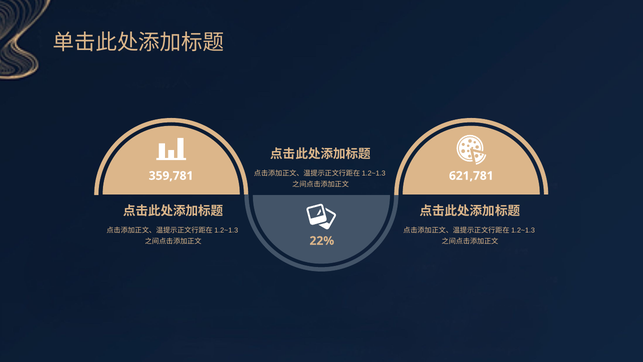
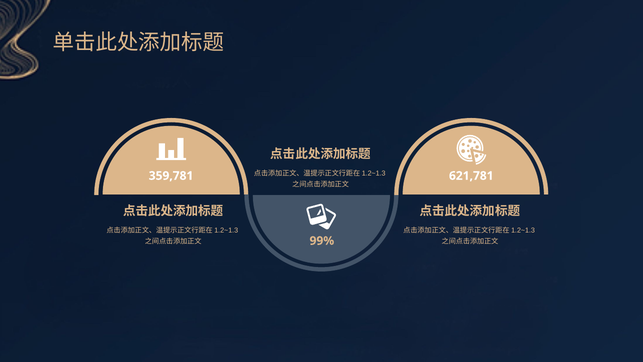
22%: 22% -> 99%
